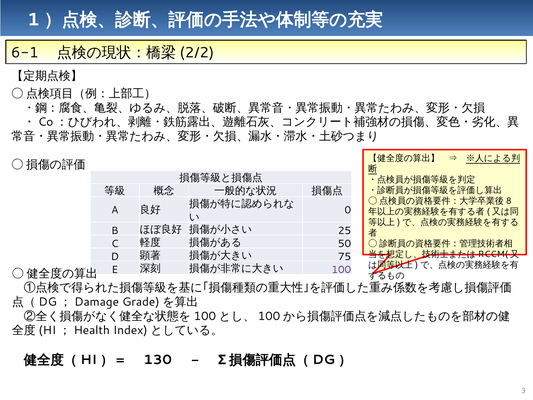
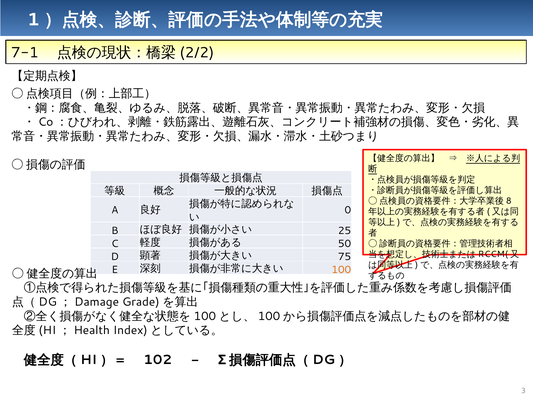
6-1: 6-1 -> 7-1
100 colour: purple -> orange
130: 130 -> 102
